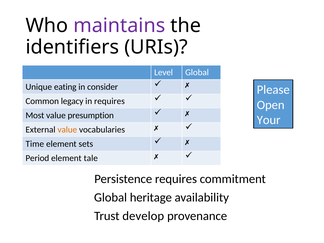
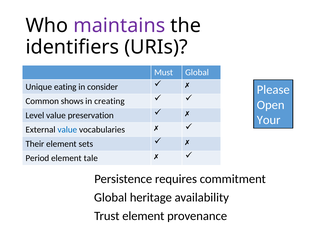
Level: Level -> Must
legacy: legacy -> shows
in requires: requires -> creating
Most: Most -> Level
presumption: presumption -> preservation
value at (67, 130) colour: orange -> blue
Time: Time -> Their
Trust develop: develop -> element
